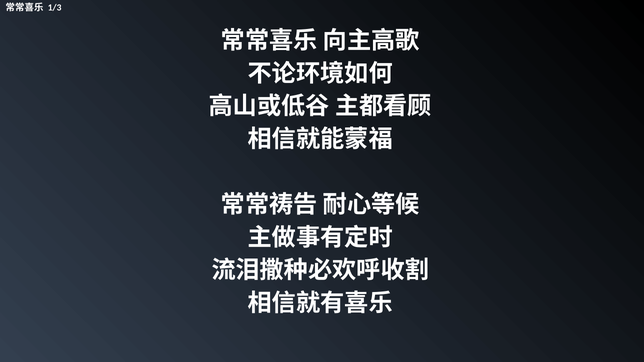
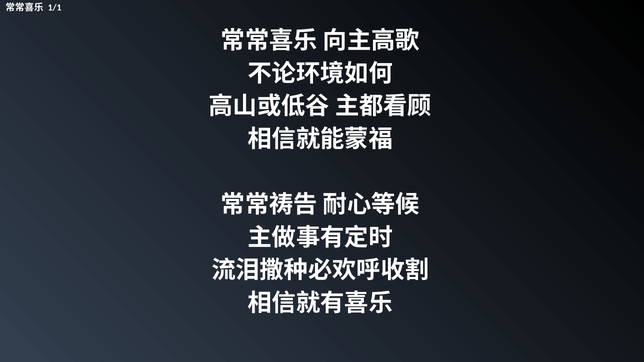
1/3: 1/3 -> 1/1
